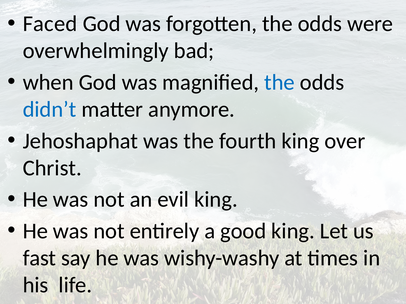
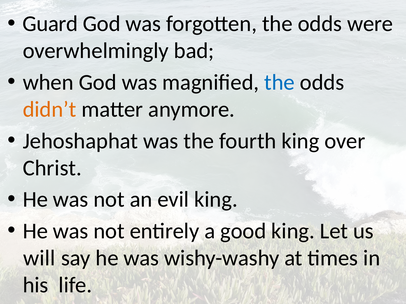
Faced: Faced -> Guard
didn’t colour: blue -> orange
fast: fast -> will
